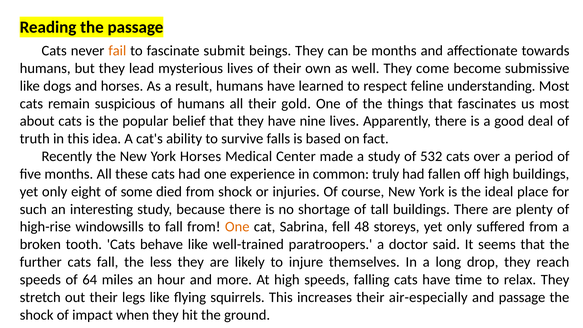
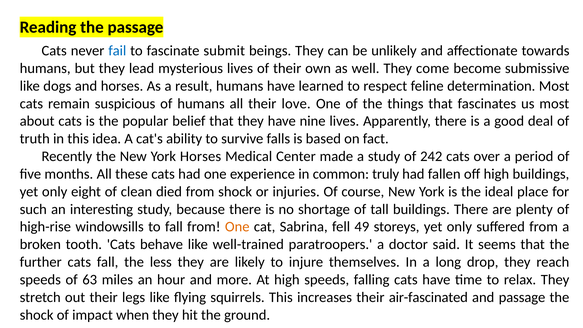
fail colour: orange -> blue
be months: months -> unlikely
understanding: understanding -> determination
gold: gold -> love
532: 532 -> 242
some: some -> clean
48: 48 -> 49
64: 64 -> 63
air-especially: air-especially -> air-fascinated
